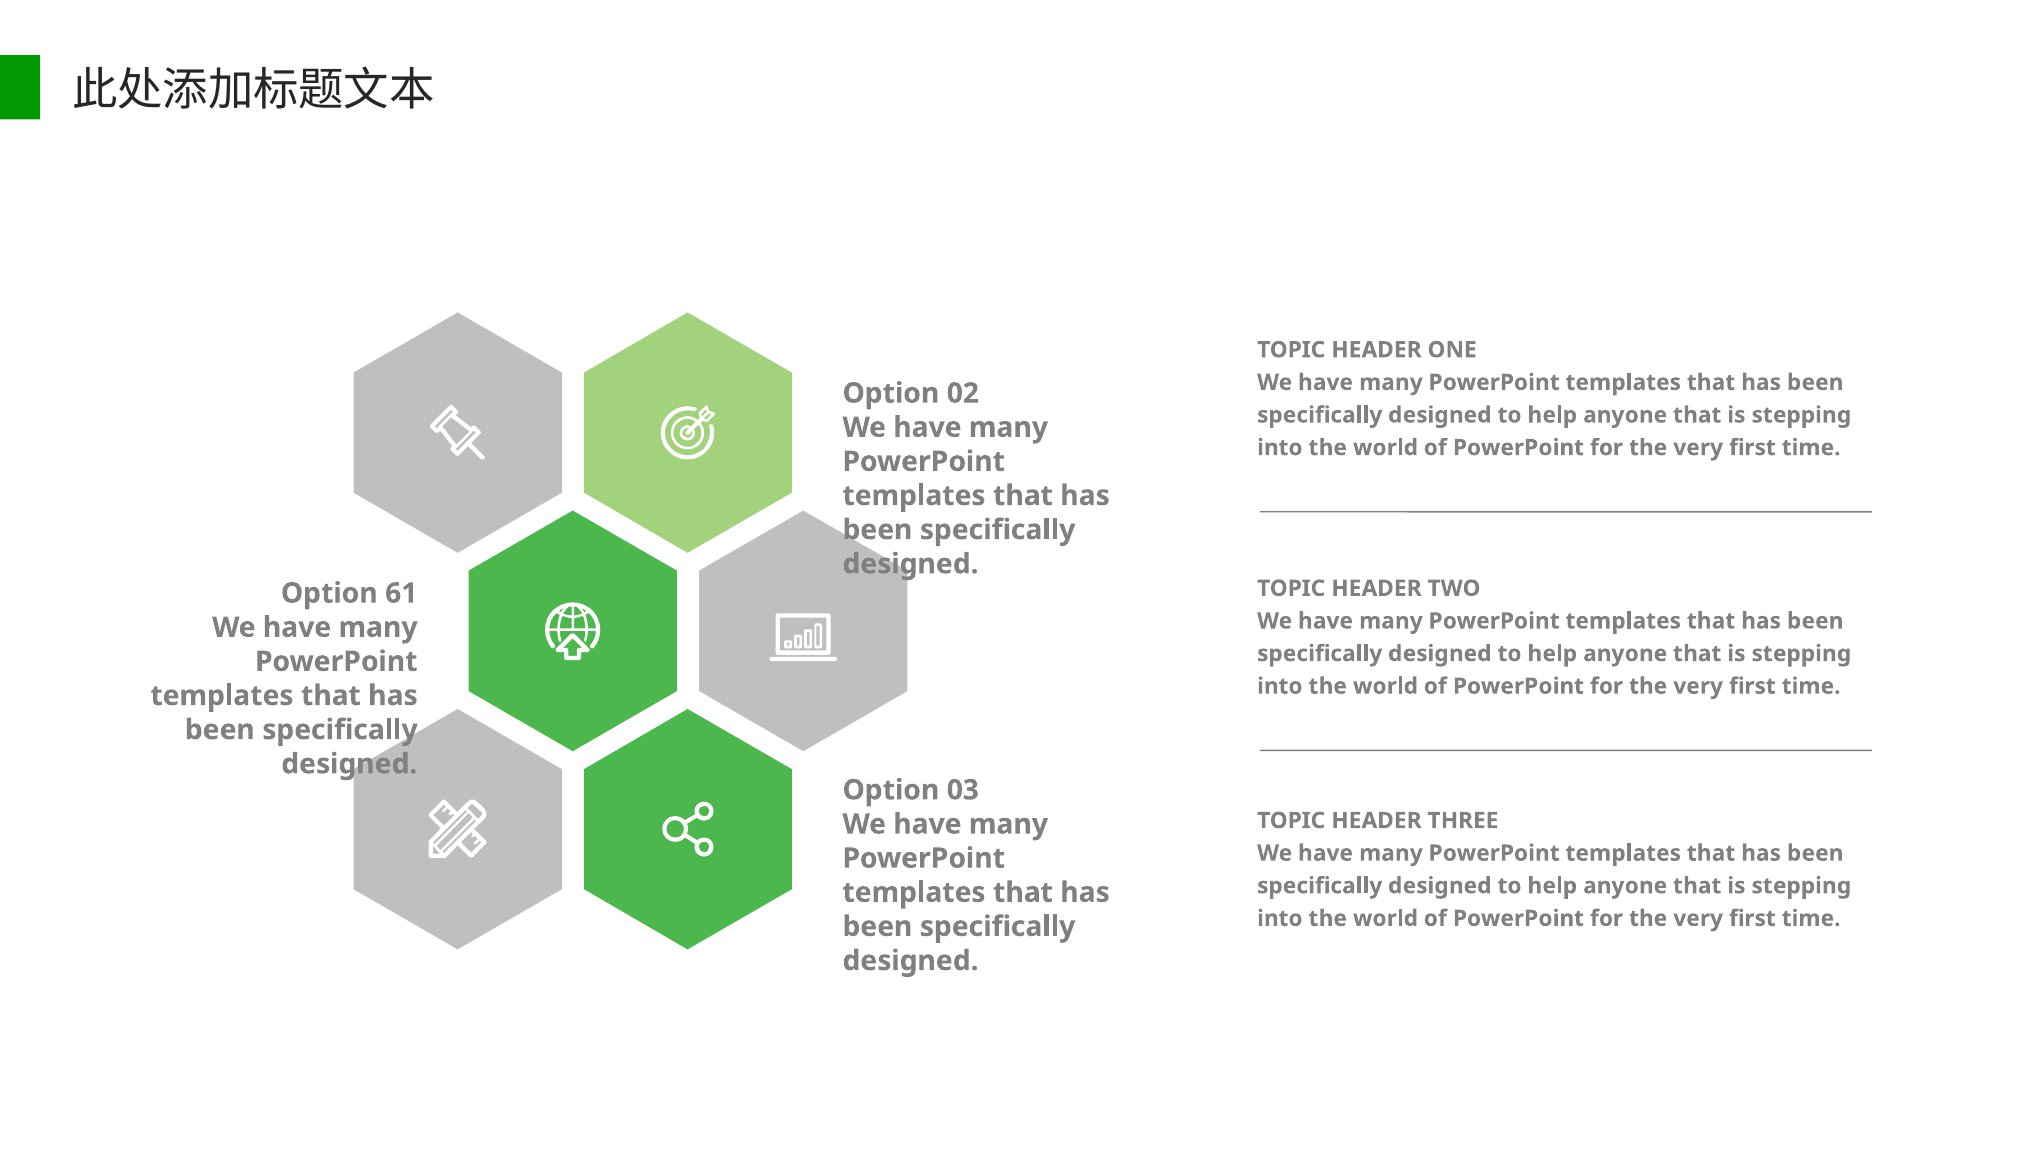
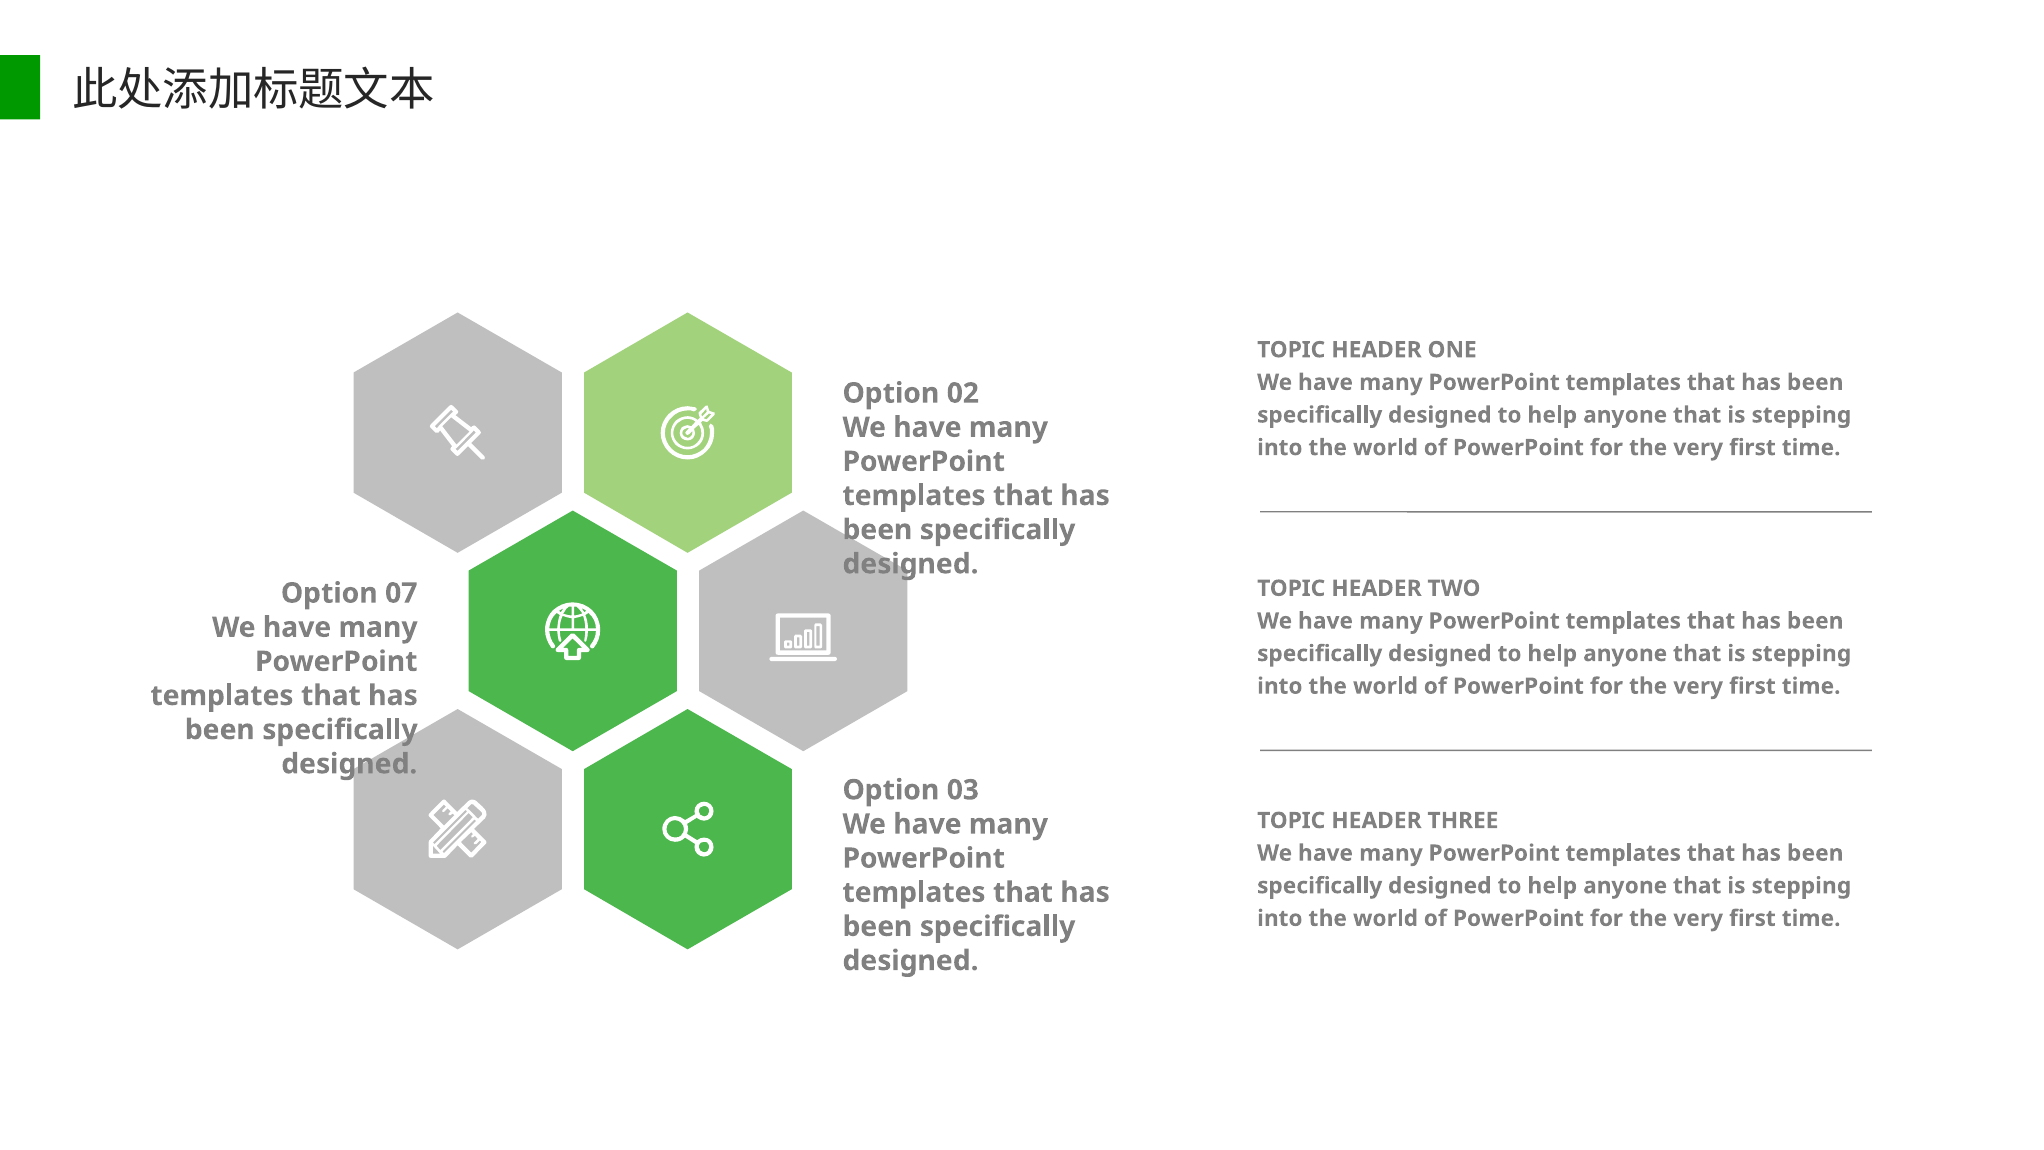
61: 61 -> 07
